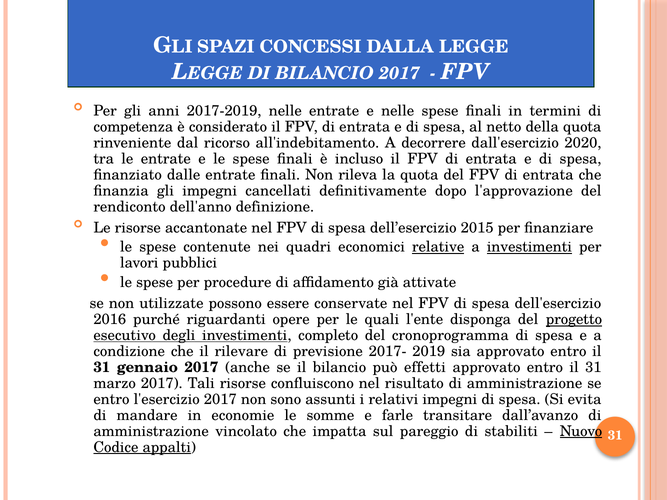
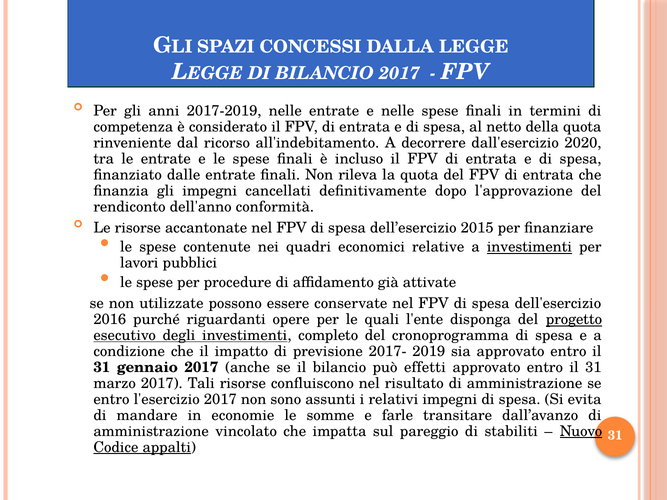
definizione: definizione -> conformità
relative underline: present -> none
rilevare: rilevare -> impatto
